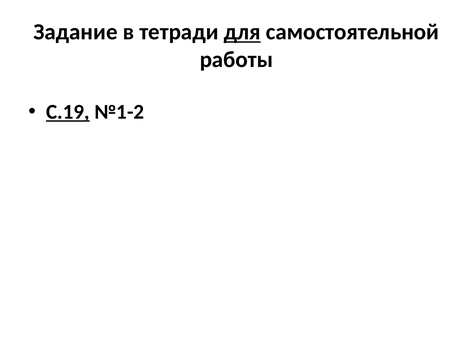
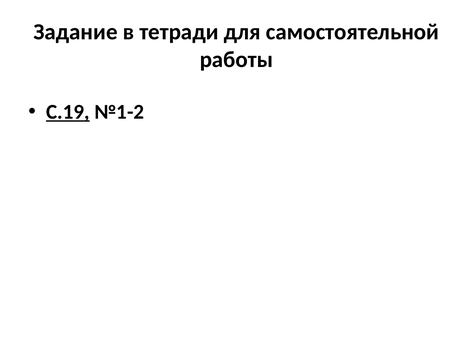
для underline: present -> none
